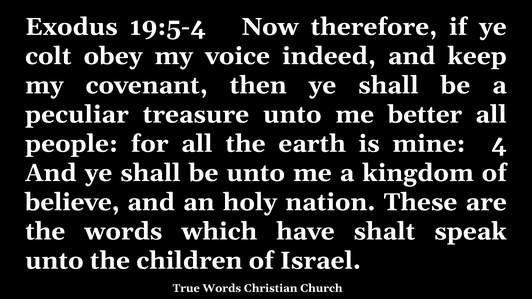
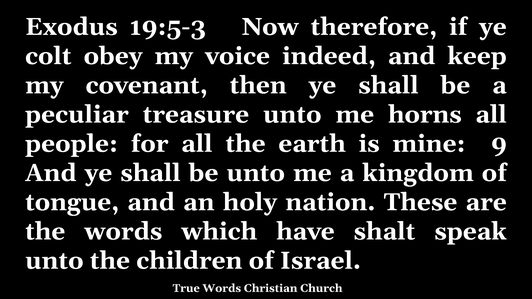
19:5-4: 19:5-4 -> 19:5-3
better: better -> horns
4: 4 -> 9
believe: believe -> tongue
